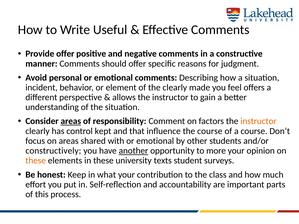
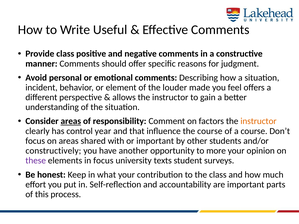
Provide offer: offer -> class
the clearly: clearly -> louder
kept: kept -> year
with or emotional: emotional -> important
another underline: present -> none
these at (36, 161) colour: orange -> purple
in these: these -> focus
